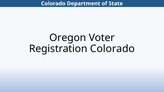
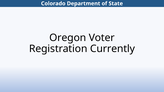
Registration Colorado: Colorado -> Currently
